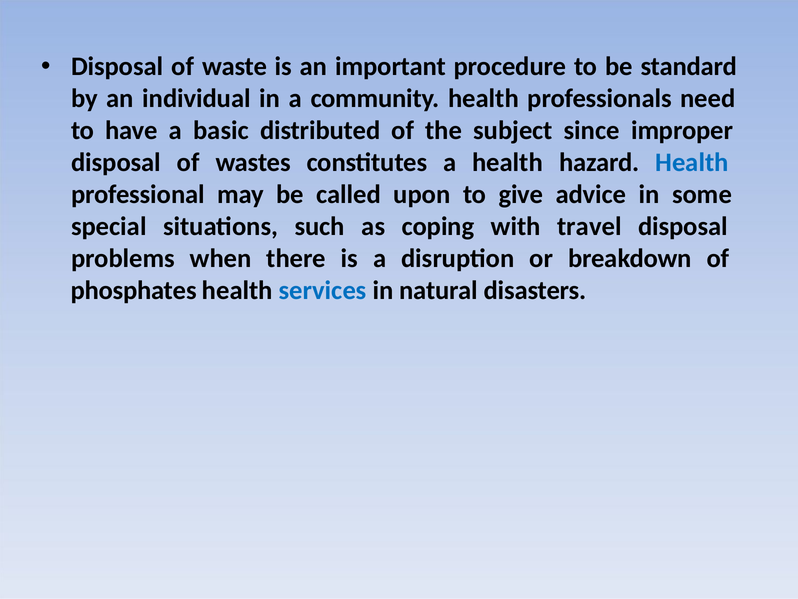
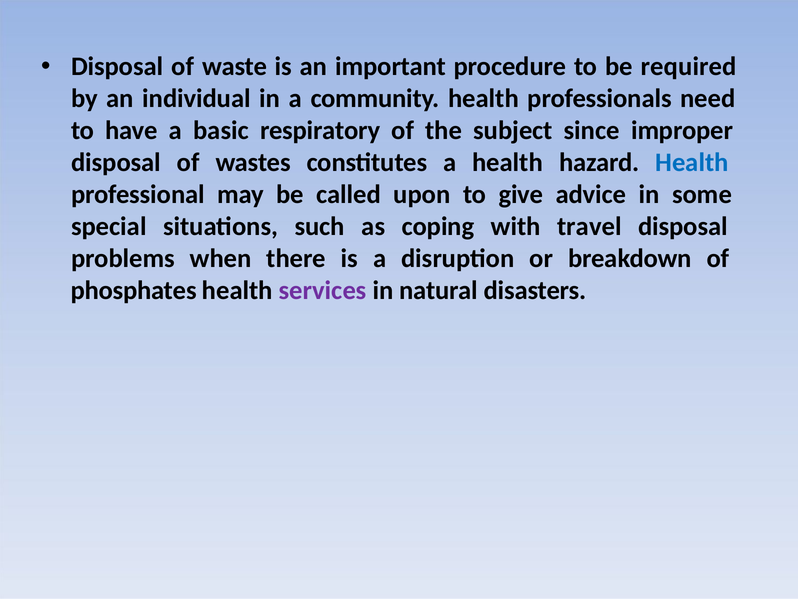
standard: standard -> required
distributed: distributed -> respiratory
services colour: blue -> purple
